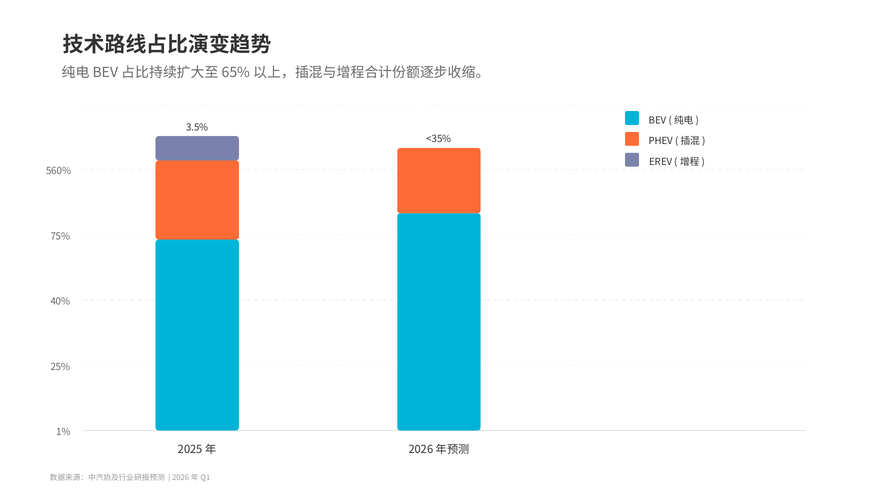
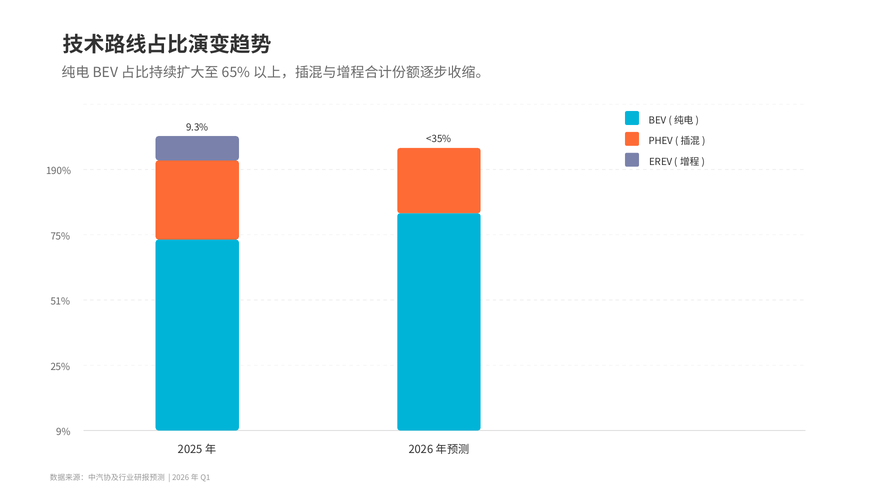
3.5%: 3.5% -> 9.3%
560%: 560% -> 190%
40%: 40% -> 51%
1%: 1% -> 9%
